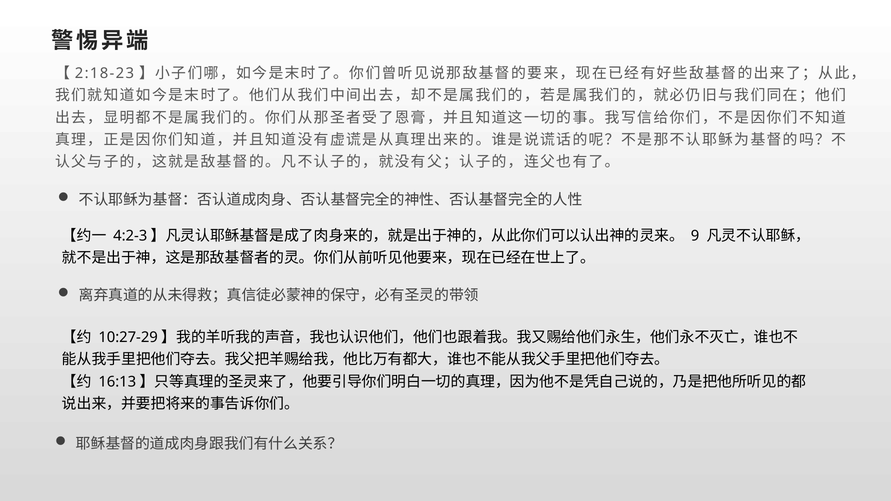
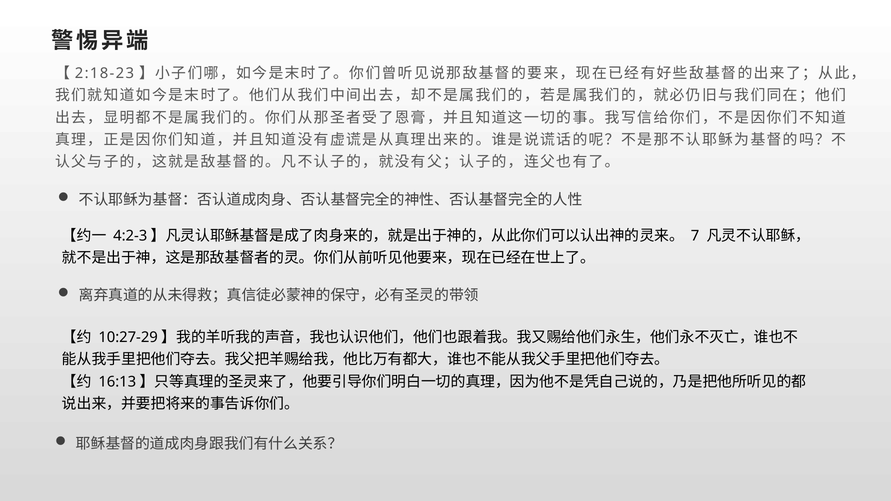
9: 9 -> 7
